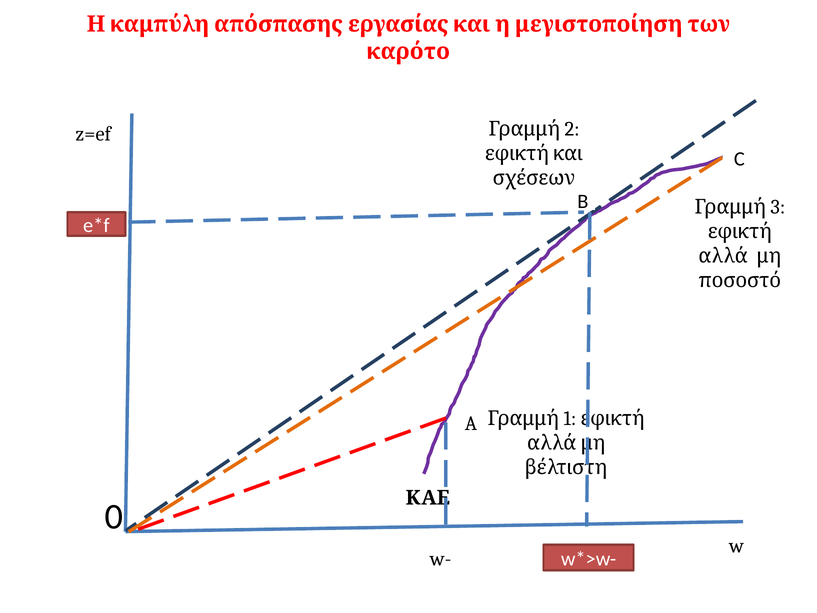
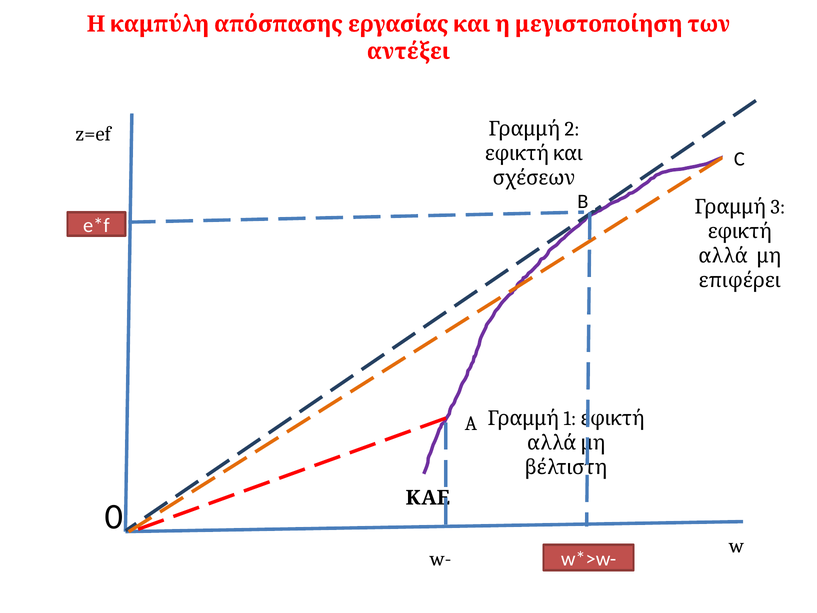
καρότο: καρότο -> αντέξει
ποσοστό: ποσοστό -> επιφέρει
